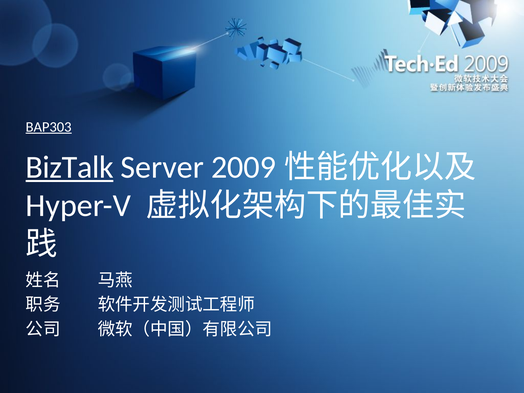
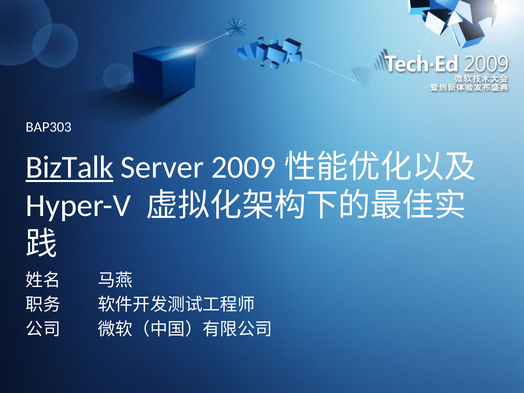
BAP303 underline: present -> none
